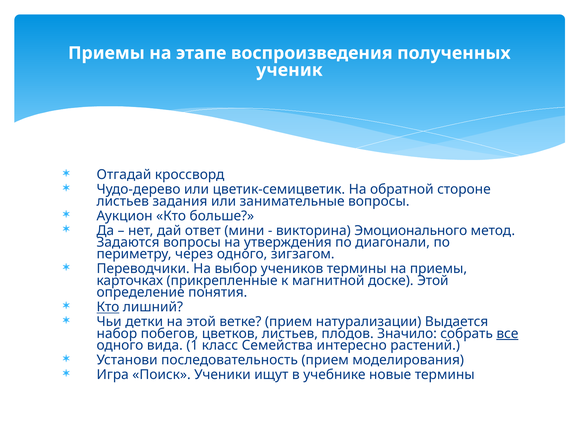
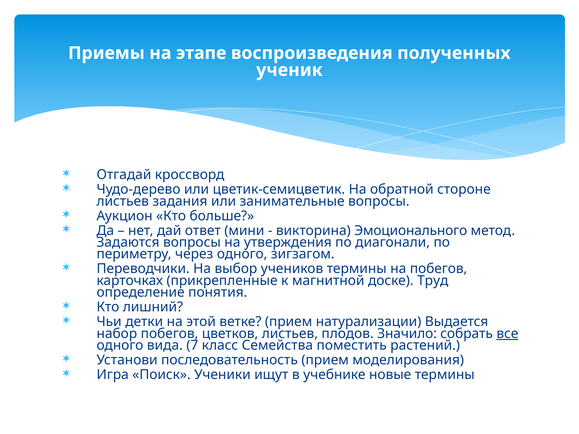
на приемы: приемы -> побегов
доске Этой: Этой -> Труд
Кто at (108, 307) underline: present -> none
1: 1 -> 7
интересно: интересно -> поместить
